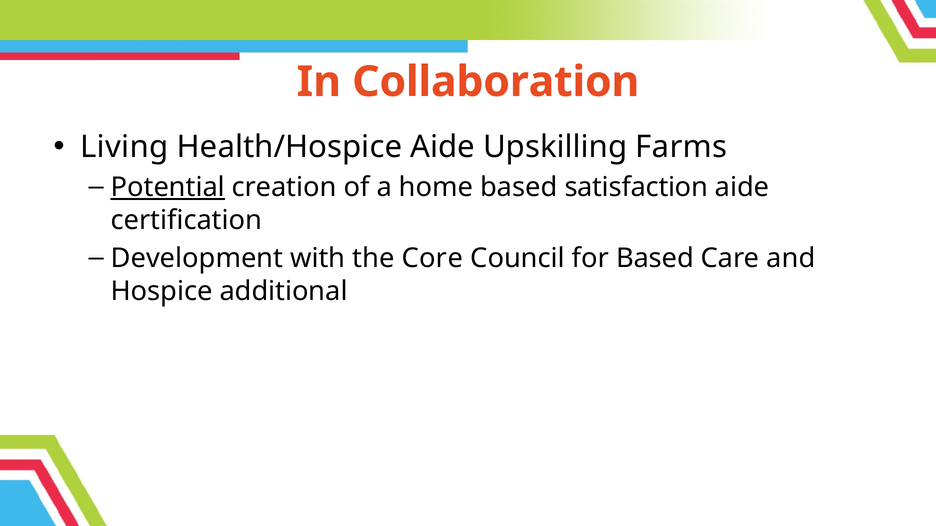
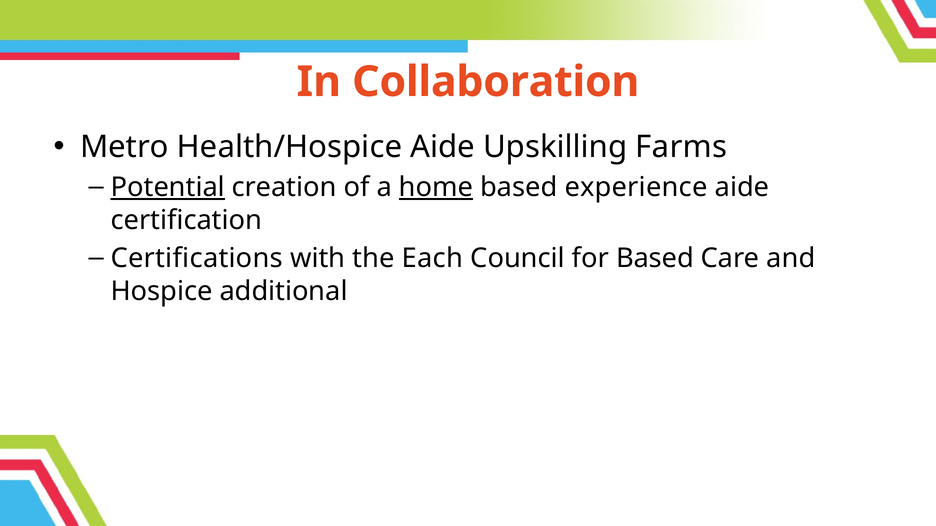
Living: Living -> Metro
home underline: none -> present
satisfaction: satisfaction -> experience
Development: Development -> Certifications
Core: Core -> Each
